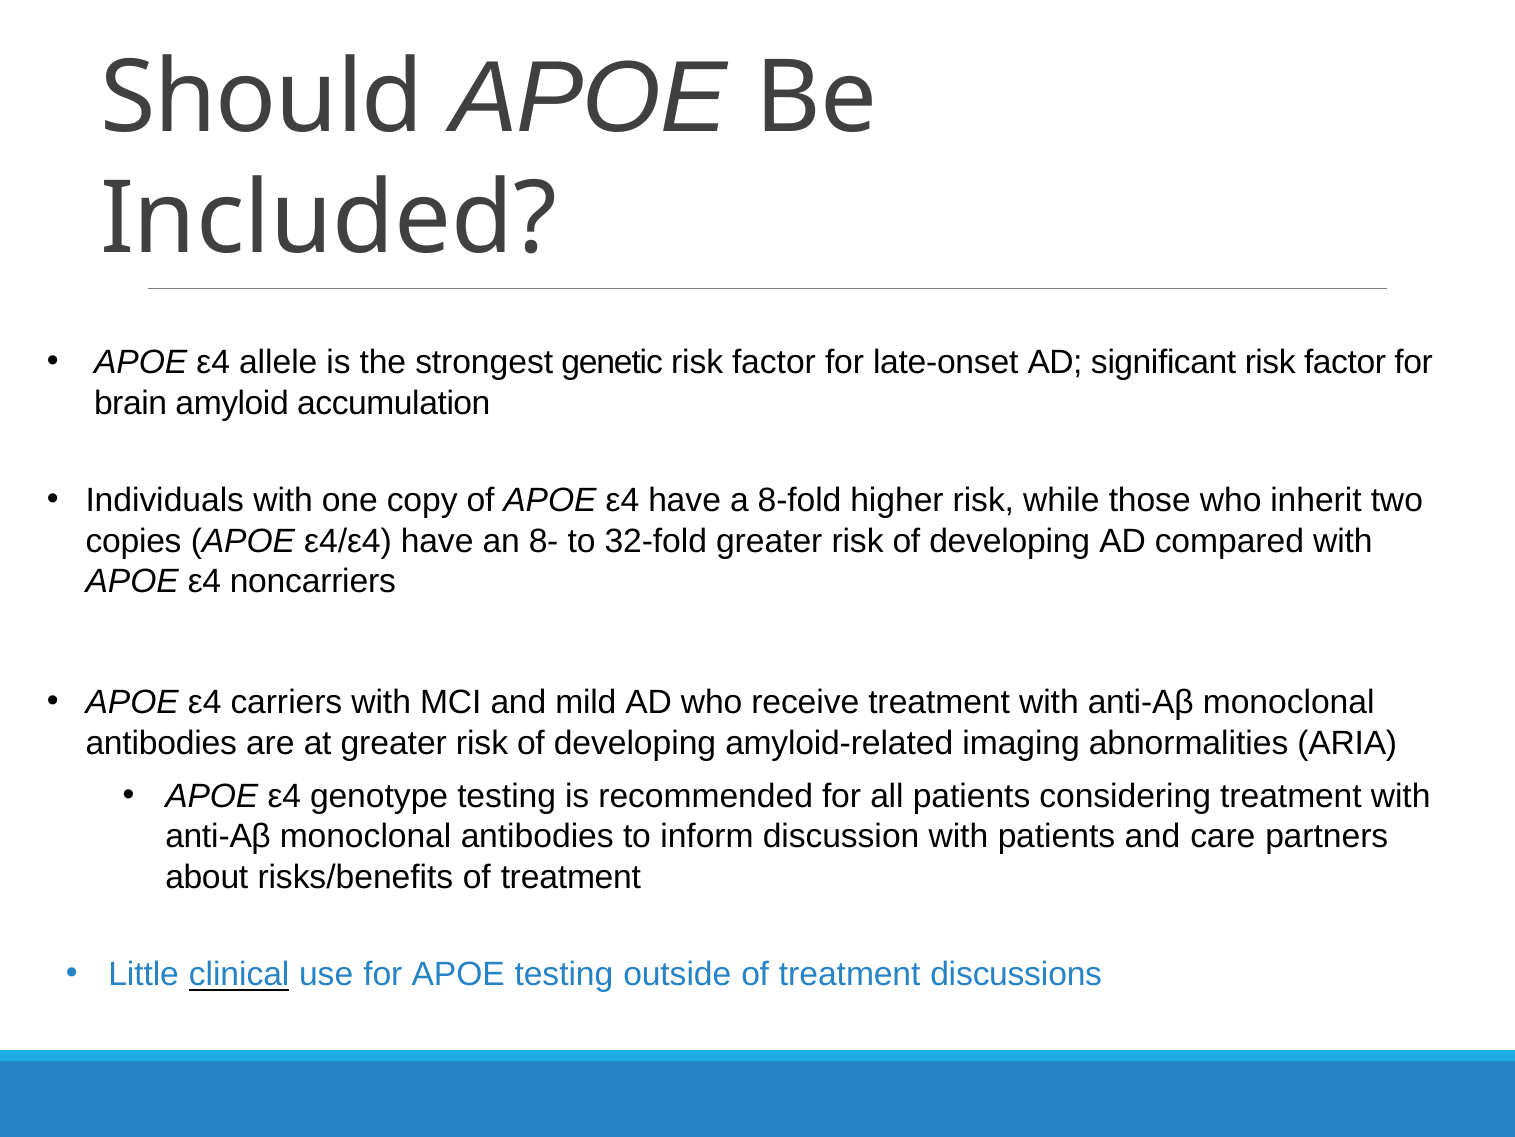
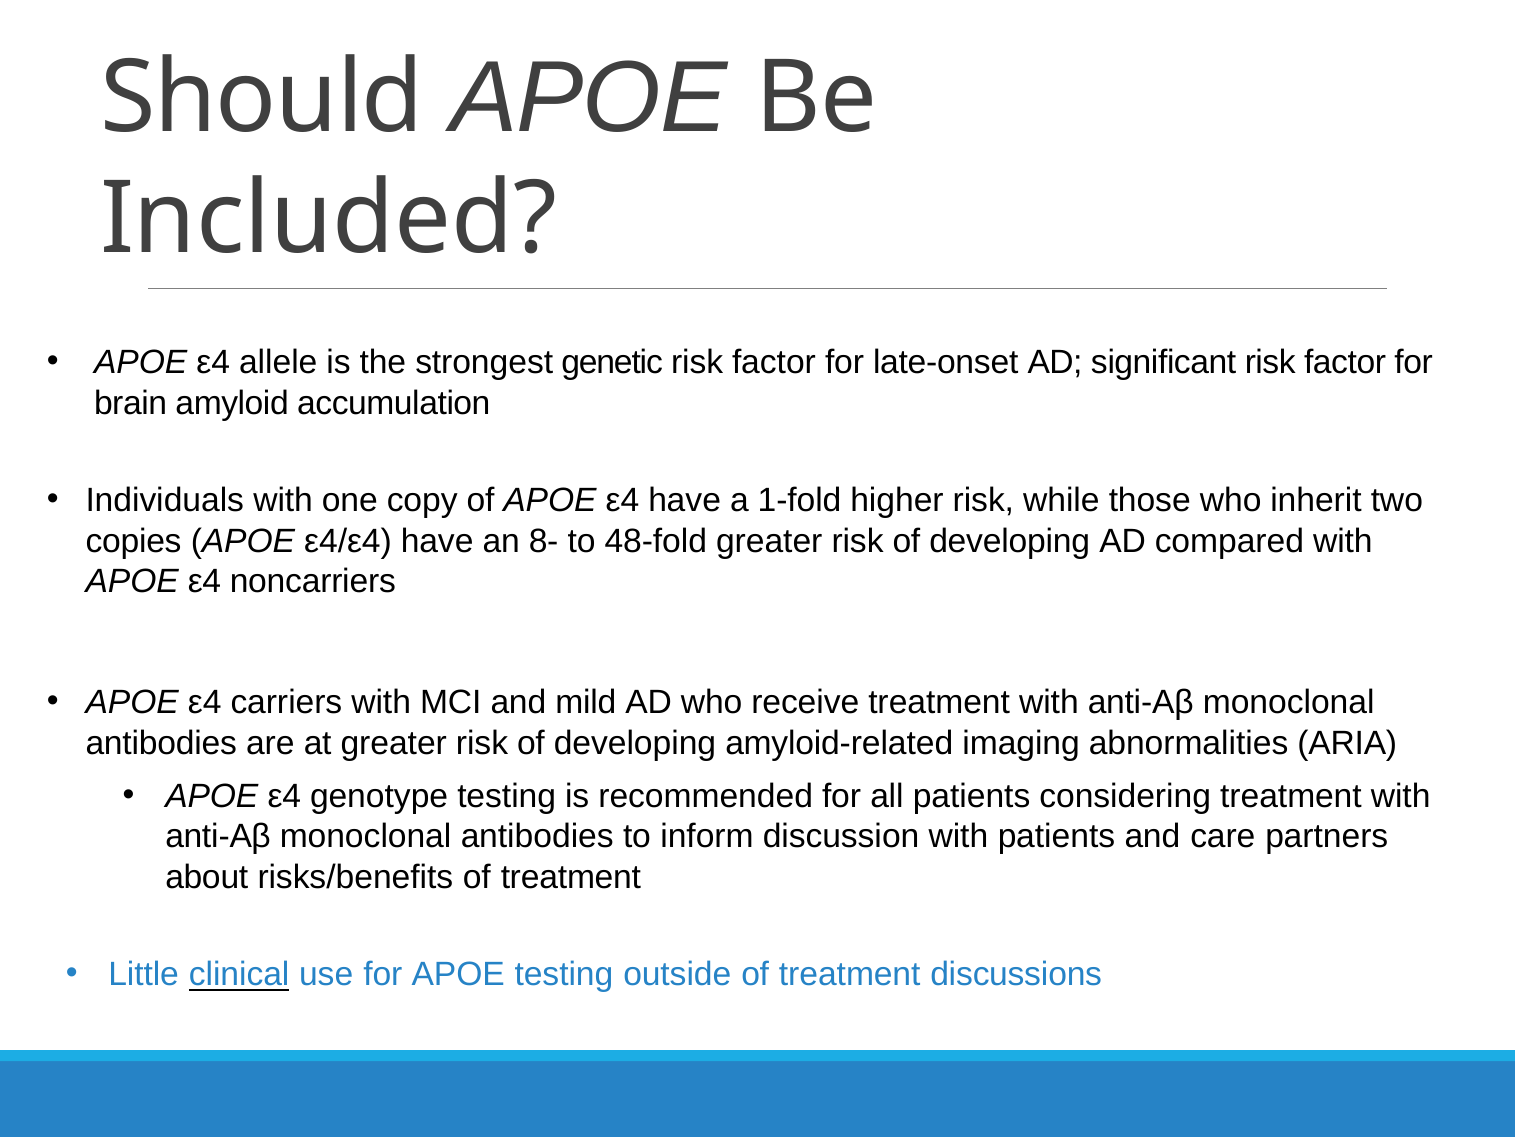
8-fold: 8-fold -> 1-fold
32-fold: 32-fold -> 48-fold
